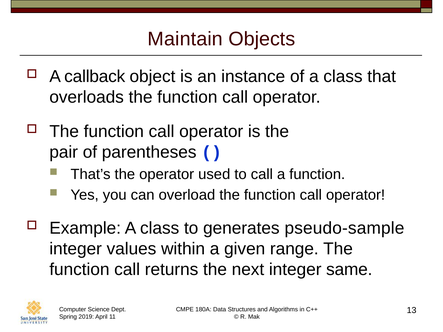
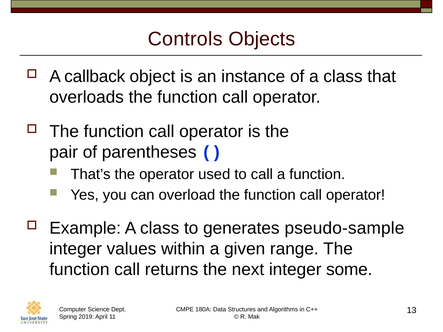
Maintain: Maintain -> Controls
same: same -> some
